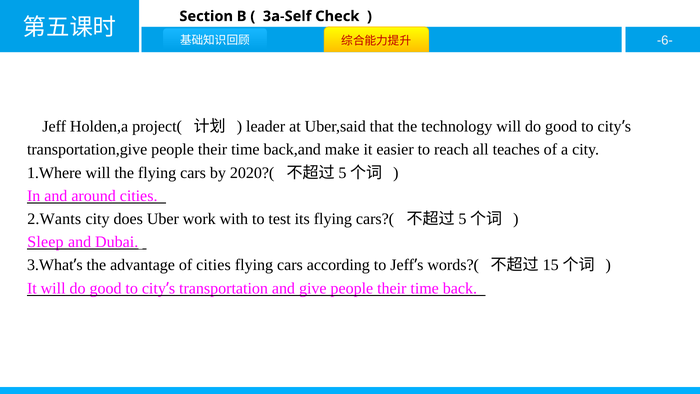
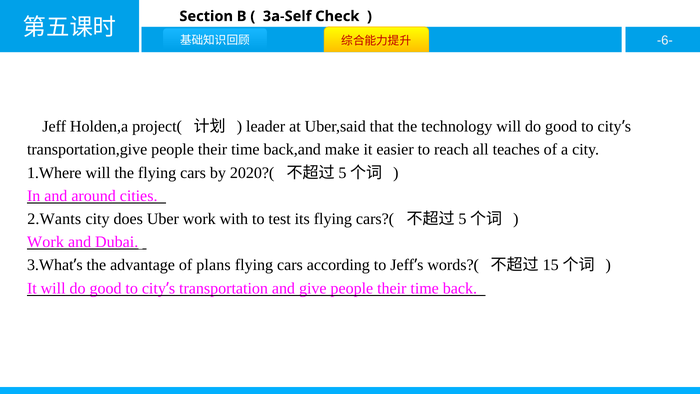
Sleep at (45, 242): Sleep -> Work
of cities: cities -> plans
